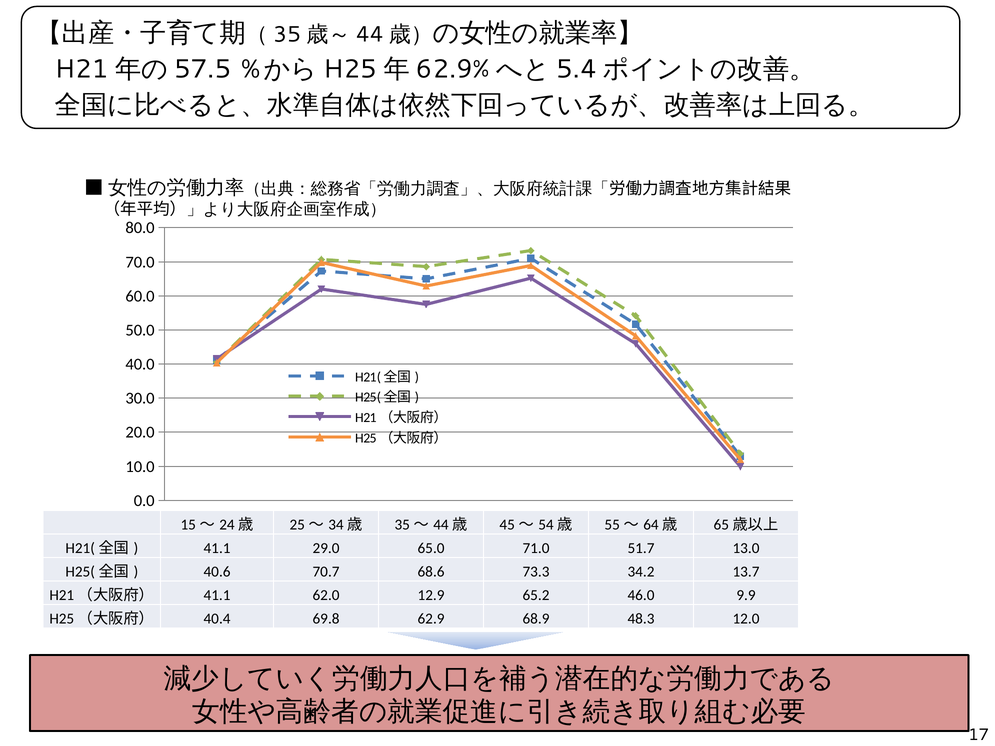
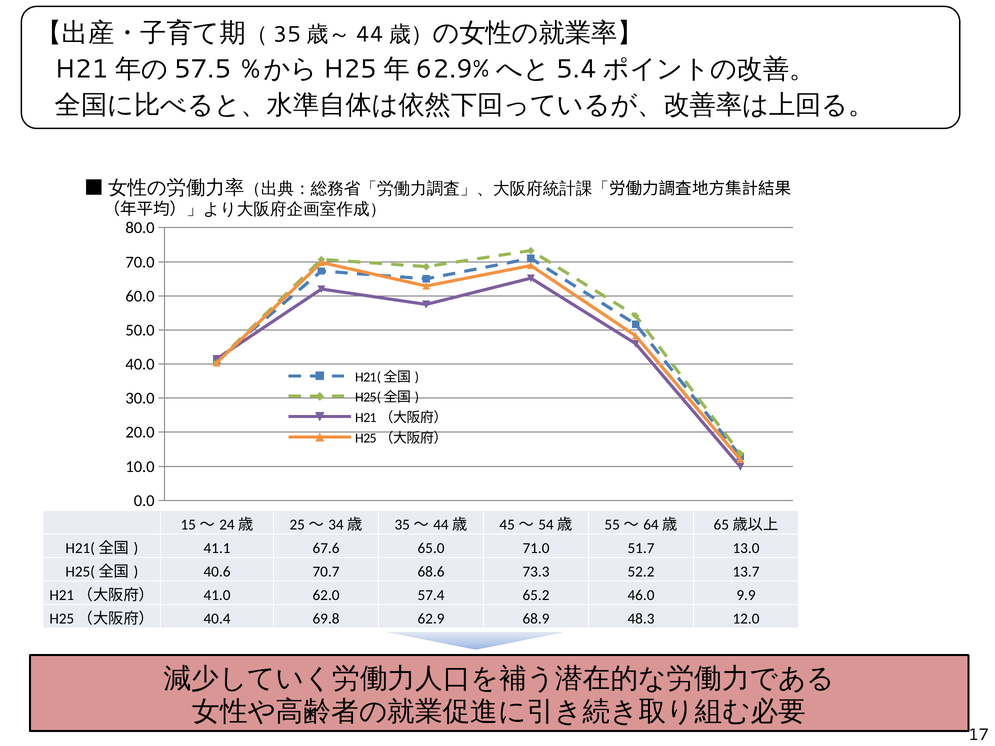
29.0: 29.0 -> 67.6
34.2: 34.2 -> 52.2
41.1 at (217, 596): 41.1 -> 41.0
12.9: 12.9 -> 57.4
